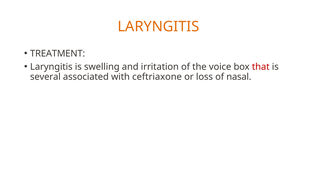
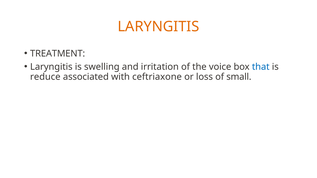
that colour: red -> blue
several: several -> reduce
nasal: nasal -> small
